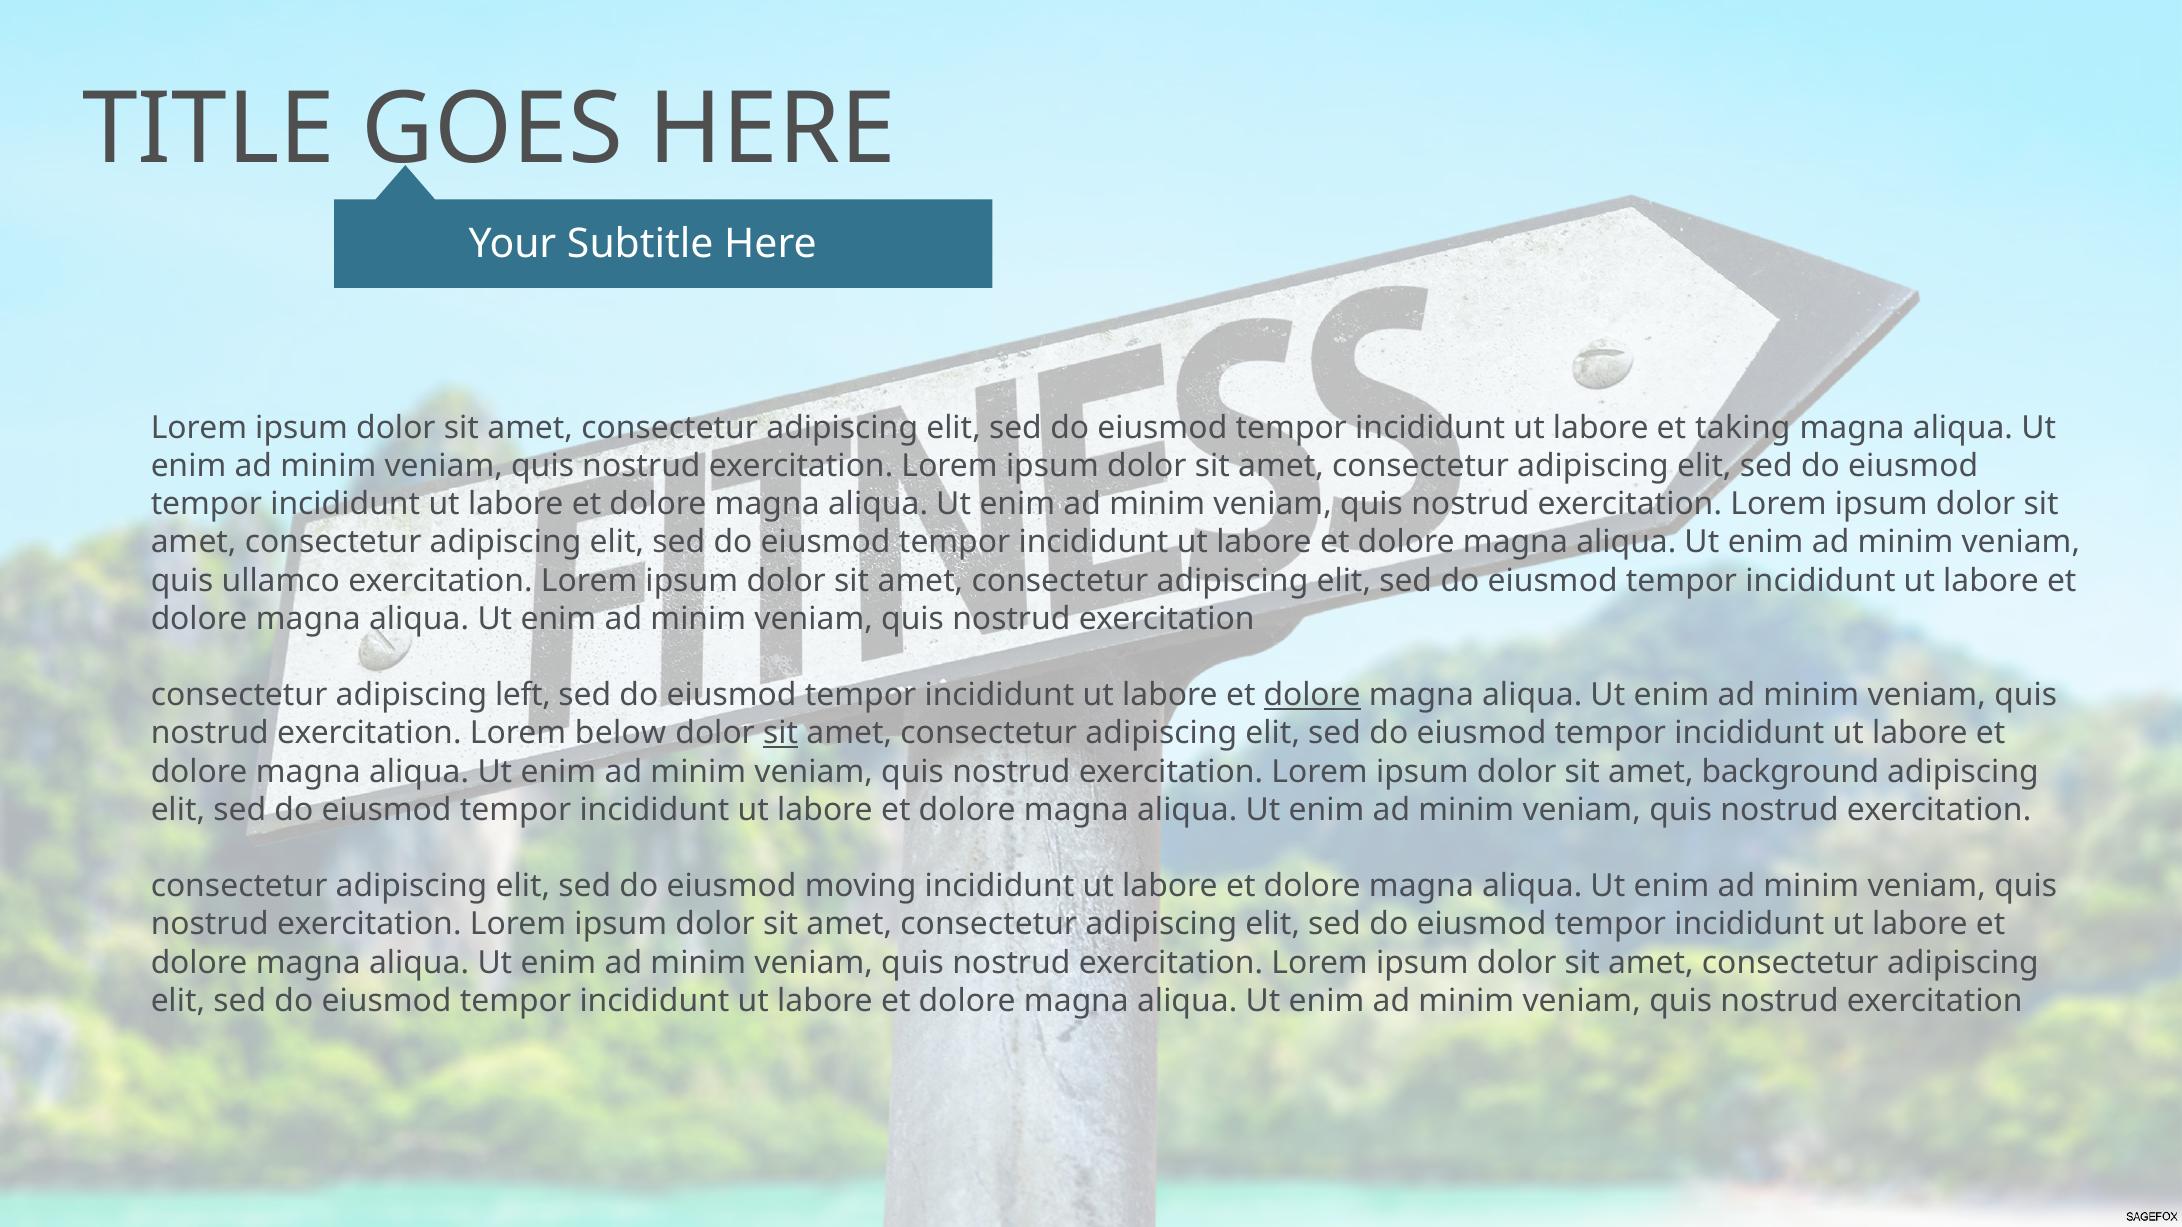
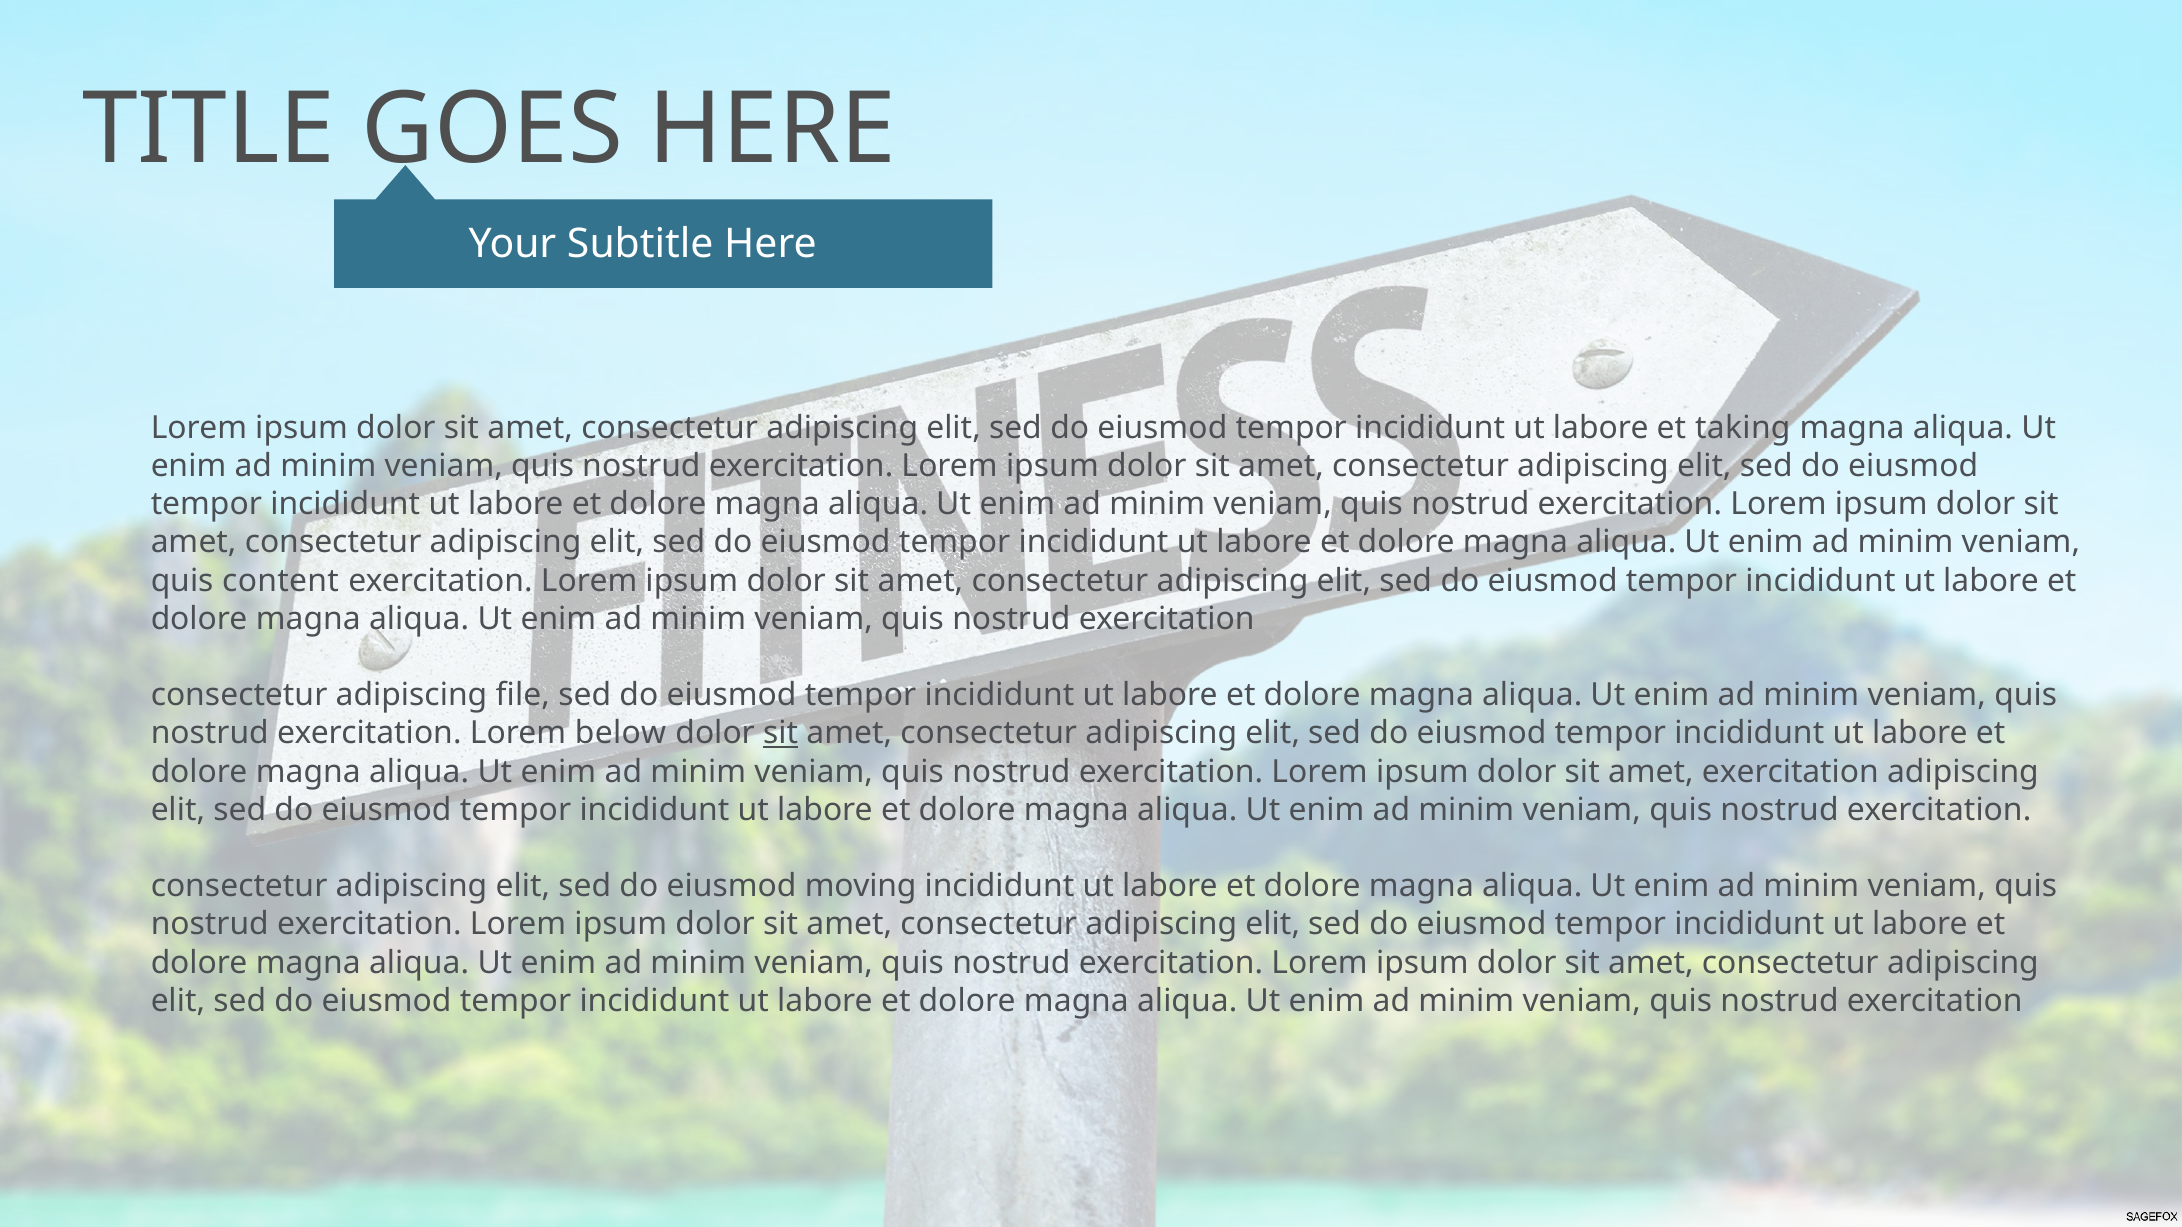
ullamco: ullamco -> content
left: left -> file
dolore at (1312, 695) underline: present -> none
amet background: background -> exercitation
